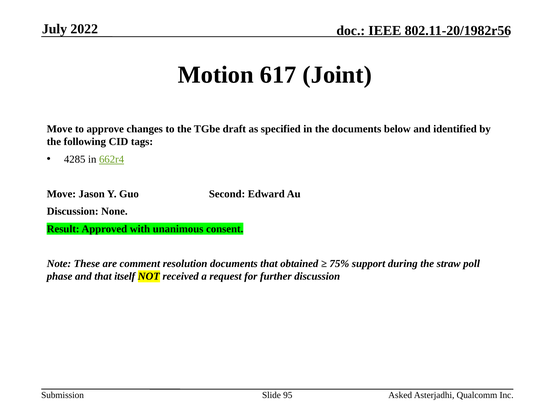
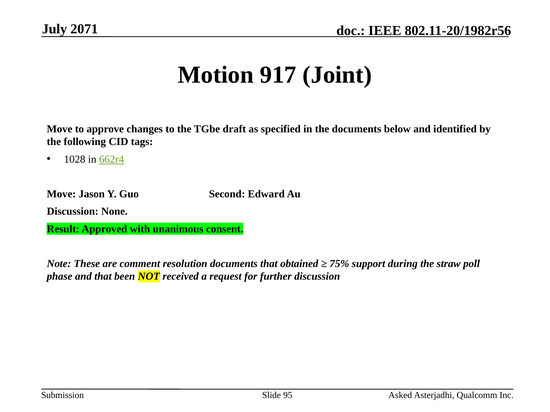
2022: 2022 -> 2071
617: 617 -> 917
4285: 4285 -> 1028
itself: itself -> been
